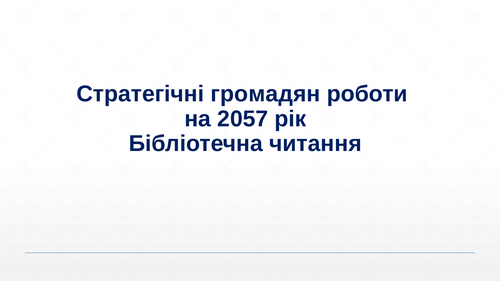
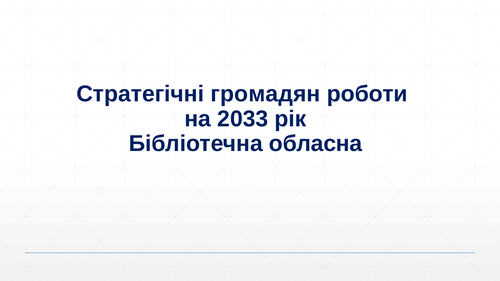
2057: 2057 -> 2033
читання: читання -> обласна
